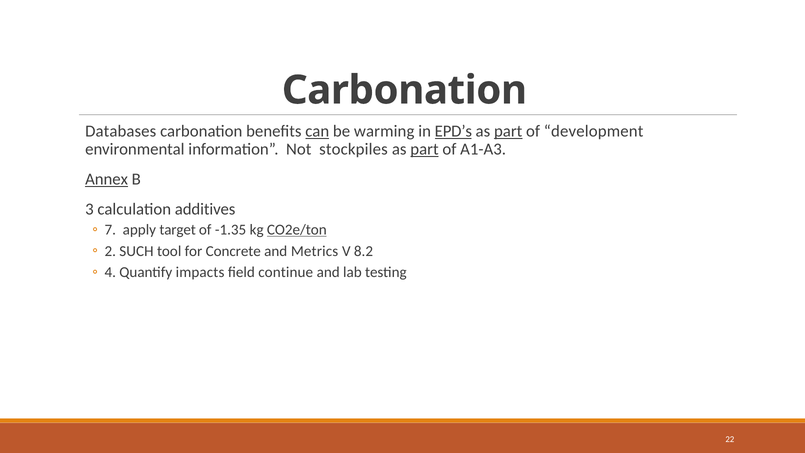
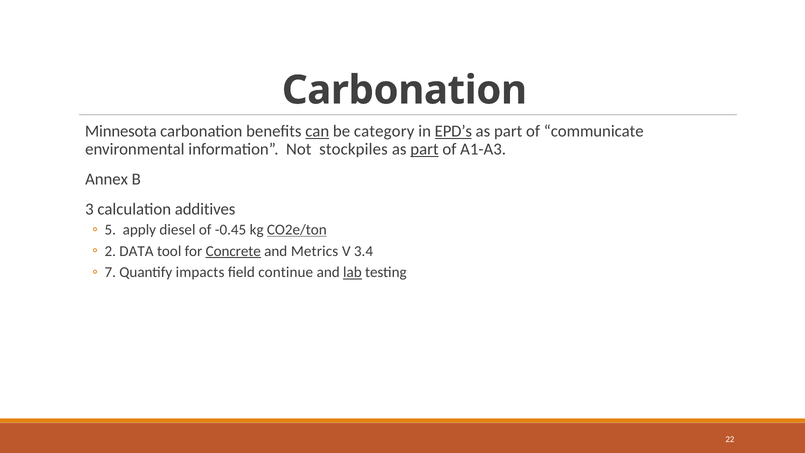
Databases: Databases -> Minnesota
warming: warming -> category
part at (508, 131) underline: present -> none
development: development -> communicate
Annex underline: present -> none
7: 7 -> 5
target: target -> diesel
-1.35: -1.35 -> -0.45
SUCH: SUCH -> DATA
Concrete underline: none -> present
8.2: 8.2 -> 3.4
4: 4 -> 7
lab underline: none -> present
